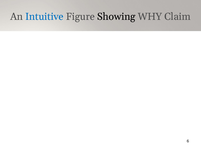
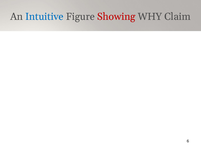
Showing colour: black -> red
